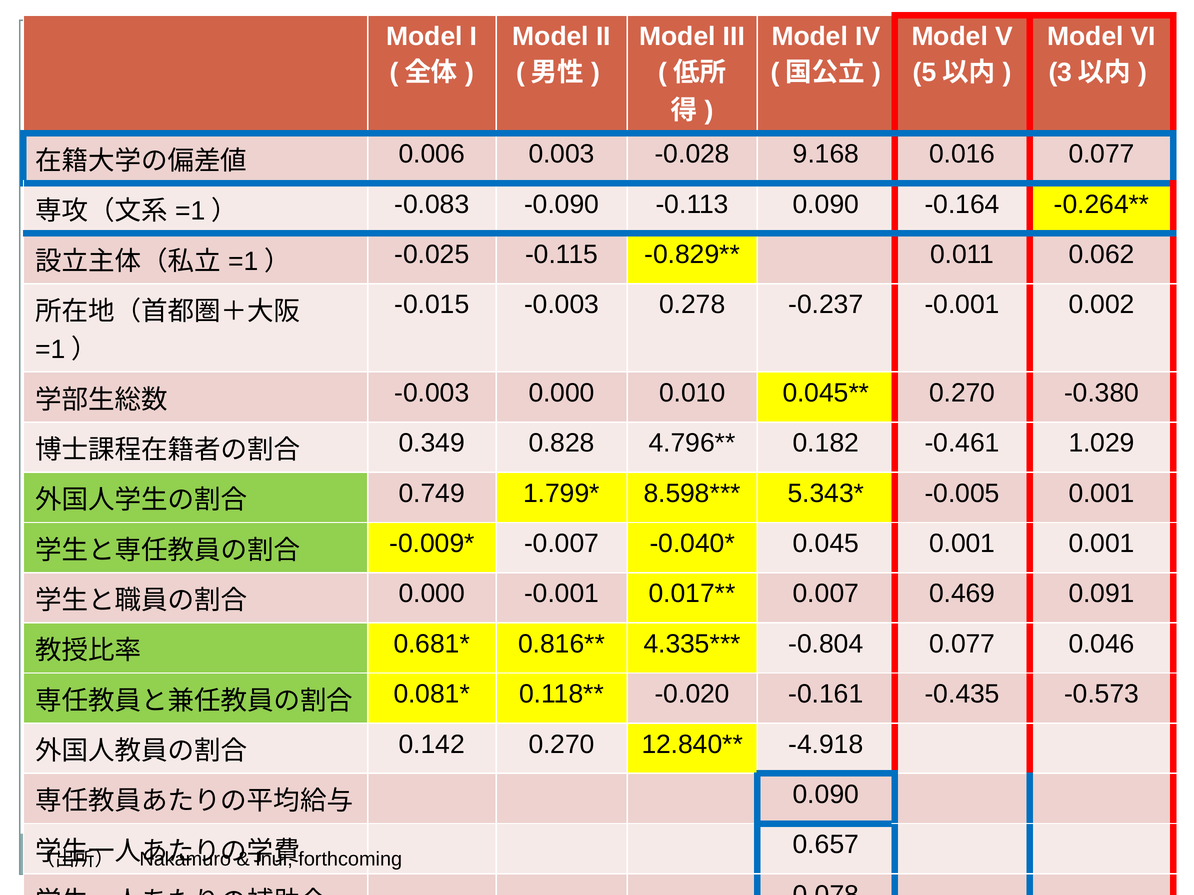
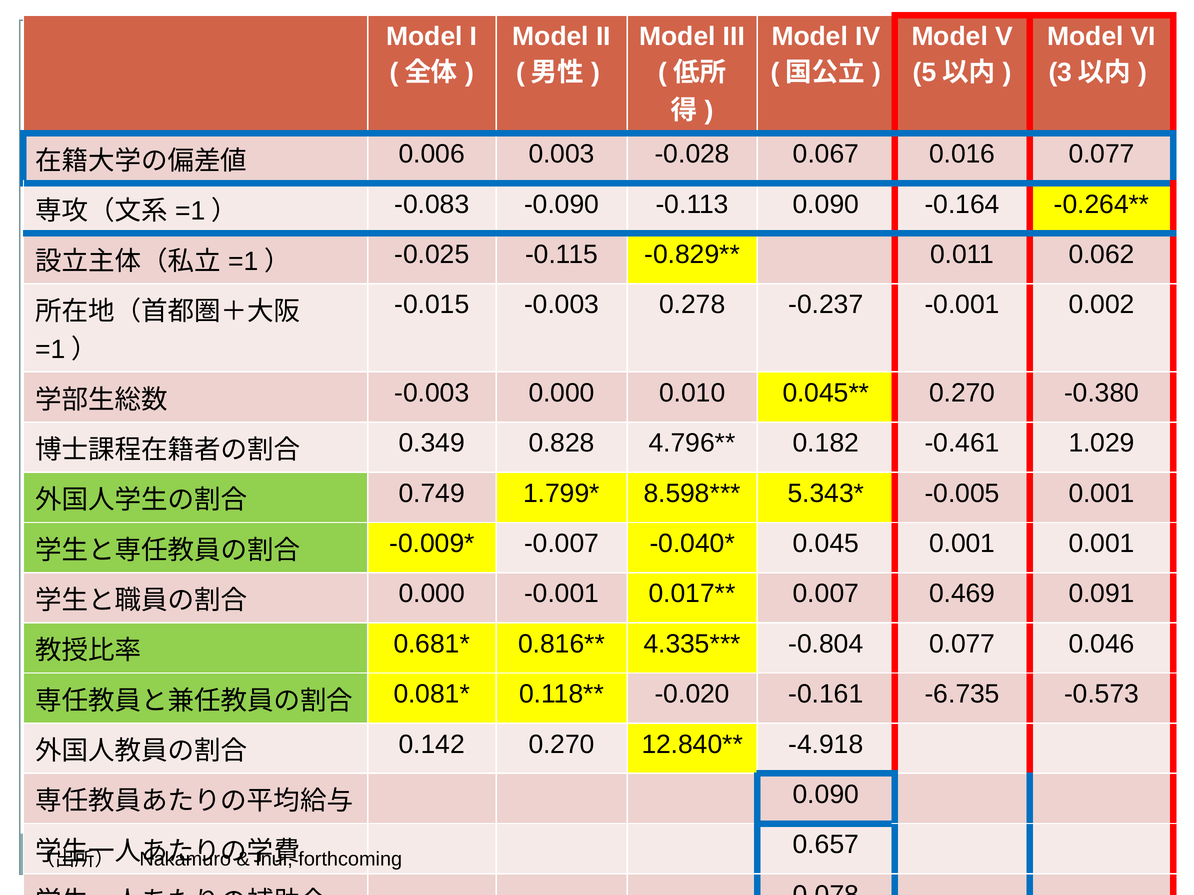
9.168: 9.168 -> 0.067
-0.435: -0.435 -> -6.735
